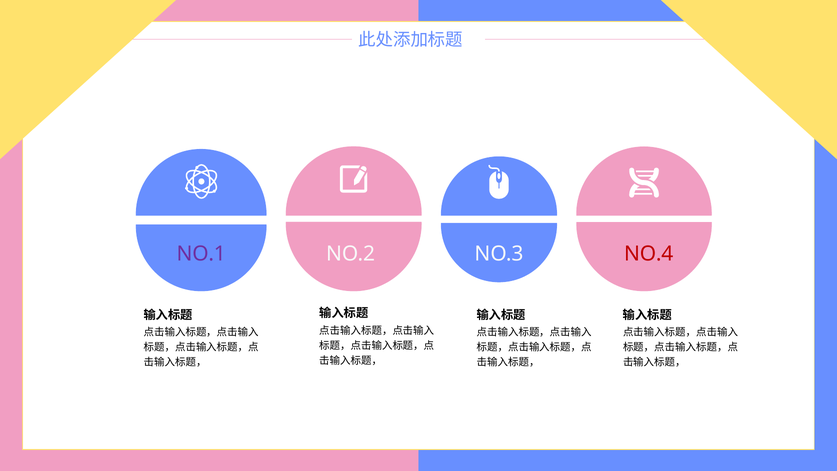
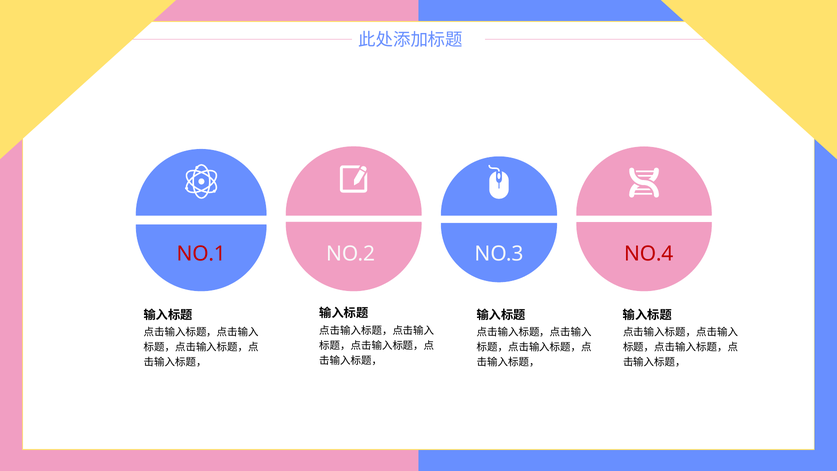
NO.1 colour: purple -> red
